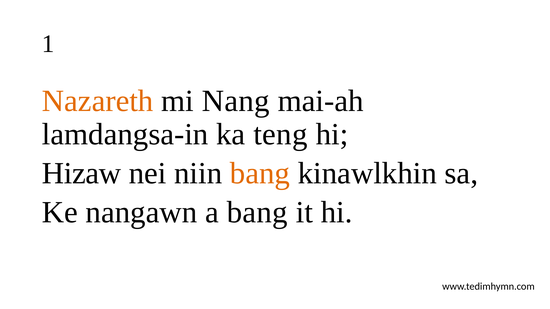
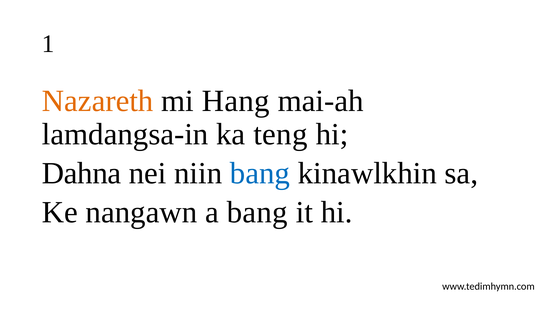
Nang: Nang -> Hang
Hizaw: Hizaw -> Dahna
bang at (260, 173) colour: orange -> blue
